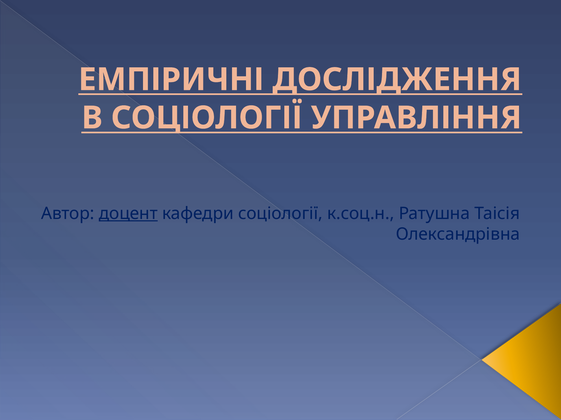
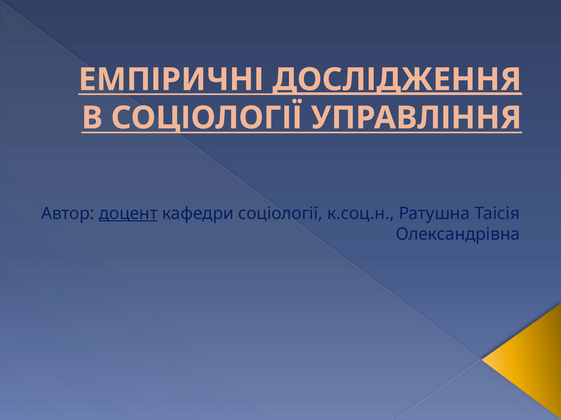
ДОСЛІДЖЕННЯ underline: none -> present
